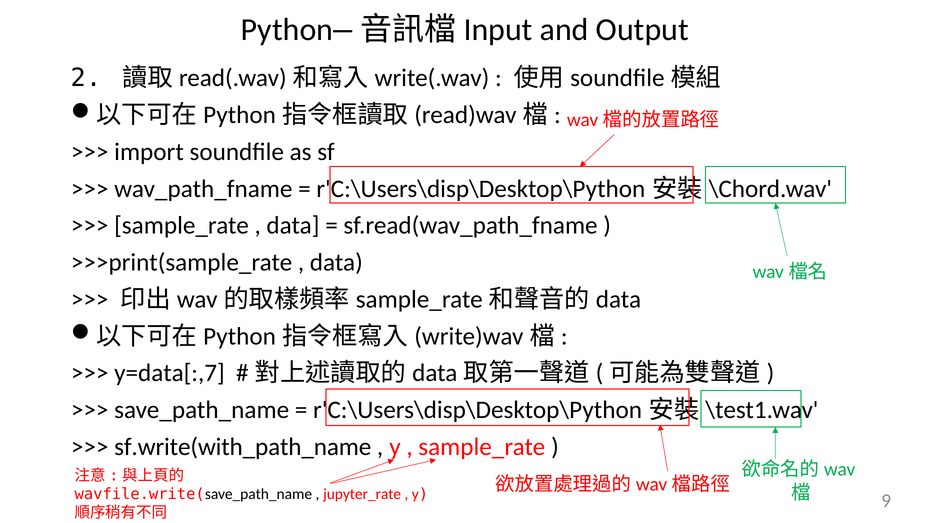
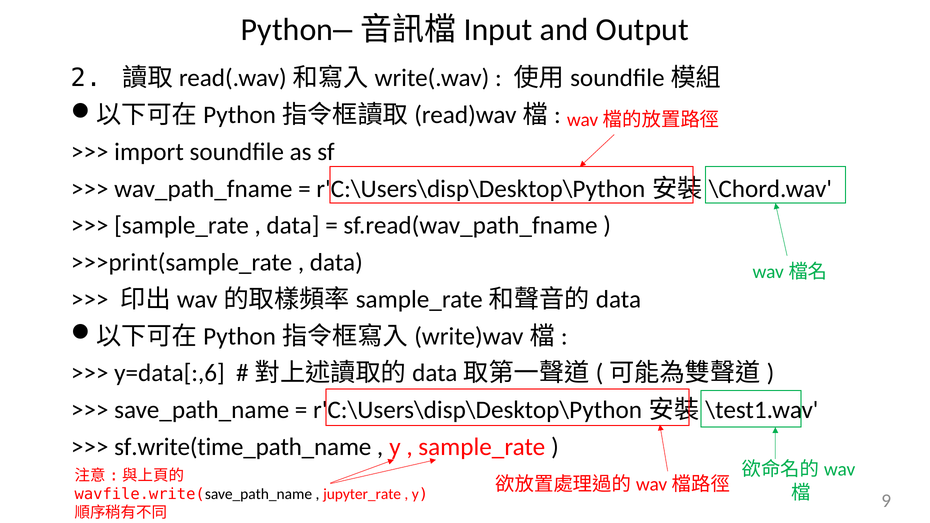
y=data[:,7: y=data[:,7 -> y=data[:,6
sf.write(with_path_name: sf.write(with_path_name -> sf.write(time_path_name
